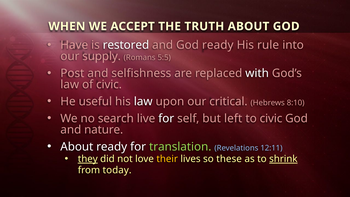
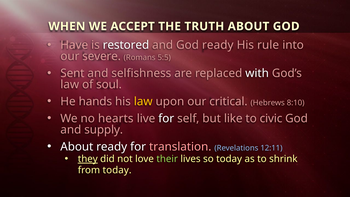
supply: supply -> severe
Post: Post -> Sent
of civic: civic -> soul
useful: useful -> hands
law at (143, 101) colour: white -> yellow
search: search -> hearts
left: left -> like
nature: nature -> supply
translation colour: light green -> pink
their colour: yellow -> light green
so these: these -> today
shrink underline: present -> none
